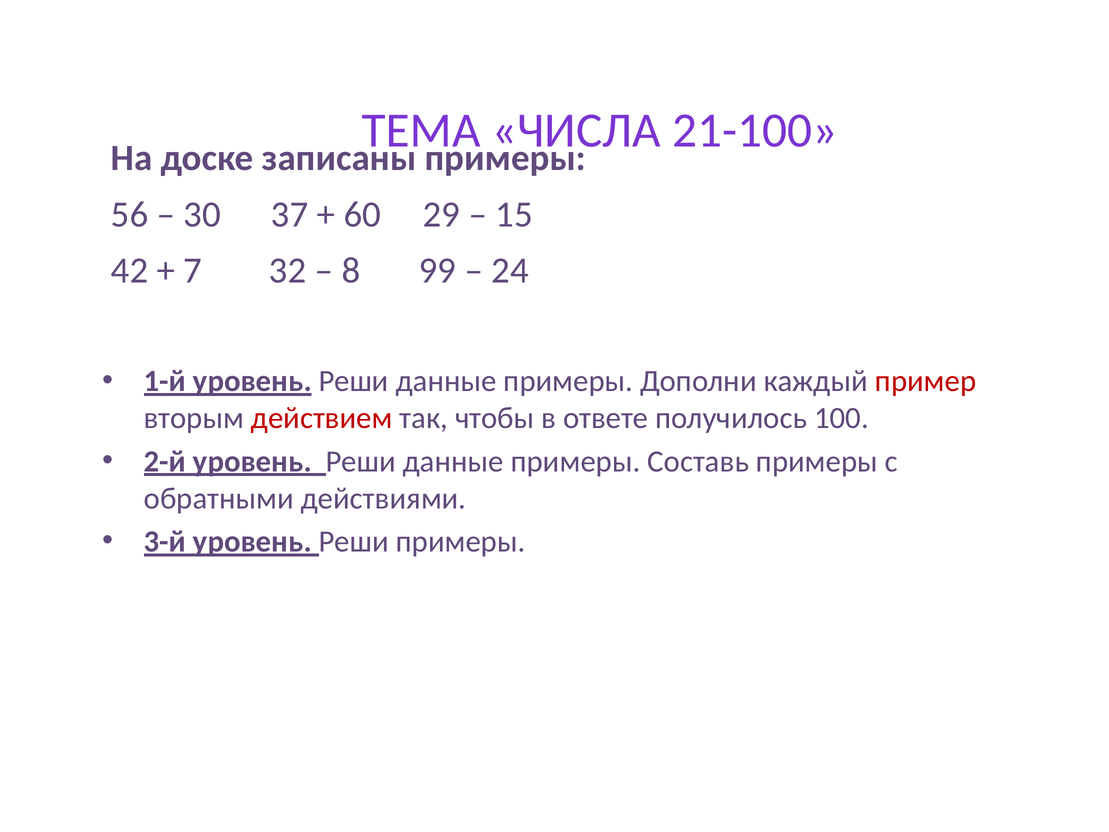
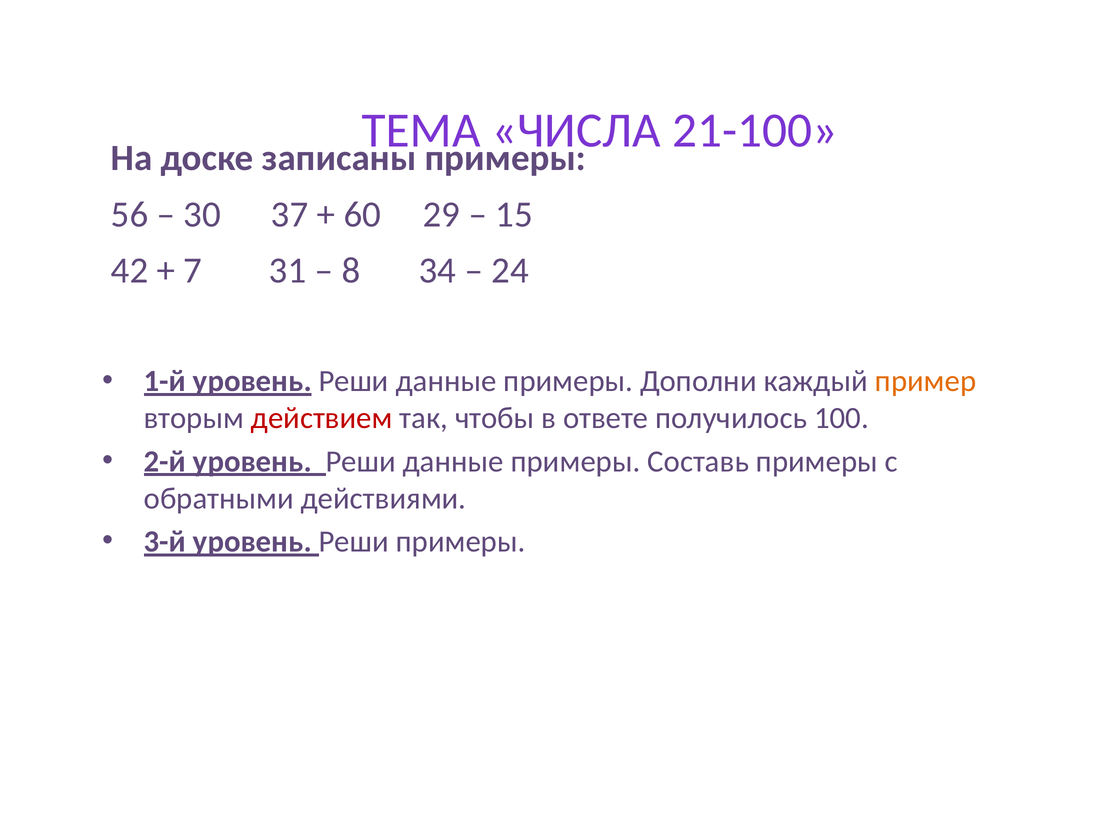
32: 32 -> 31
99: 99 -> 34
пример colour: red -> orange
